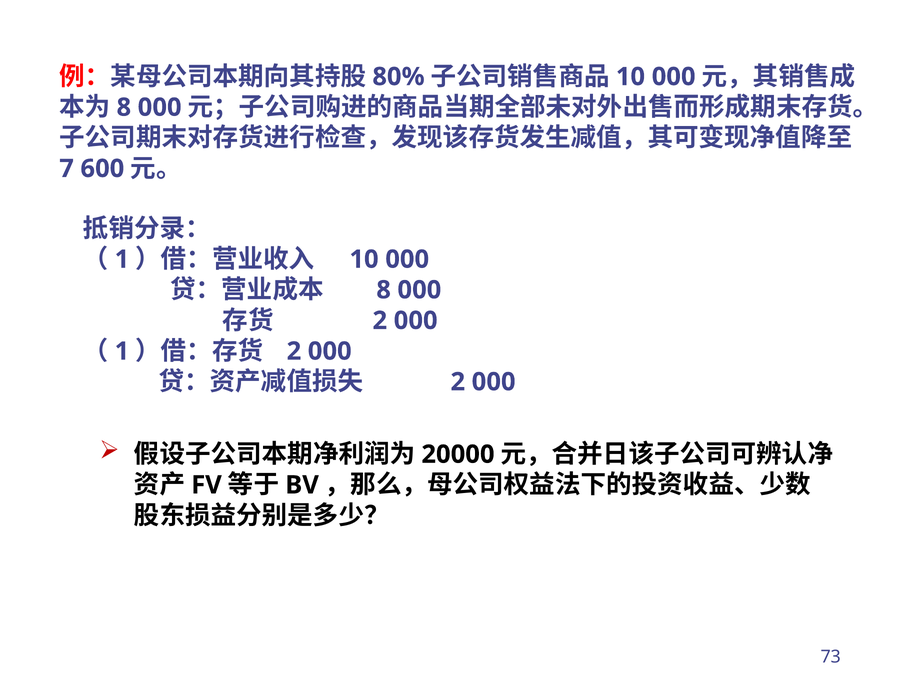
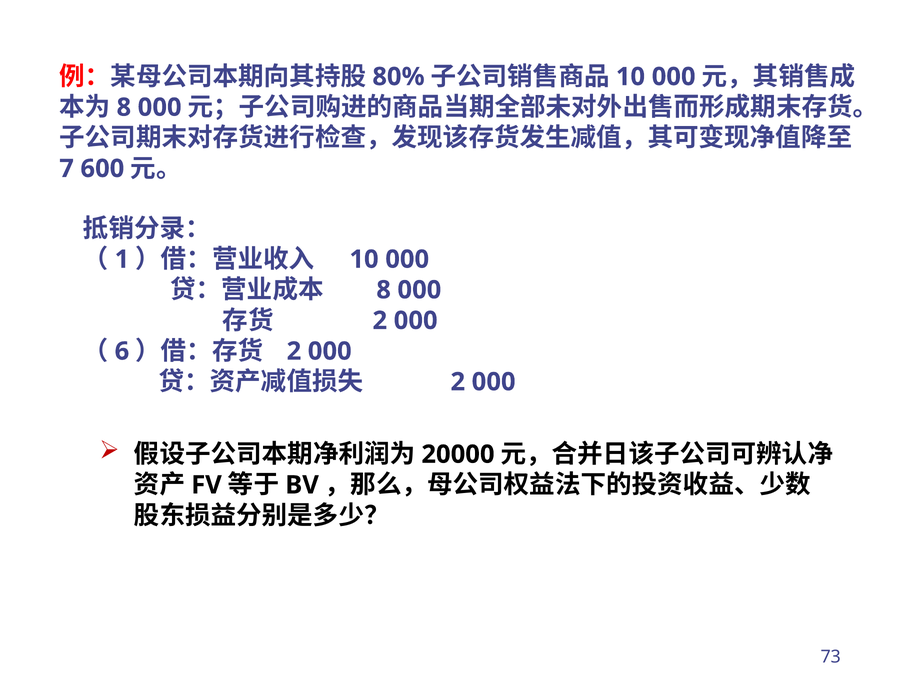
1 at (122, 351): 1 -> 6
